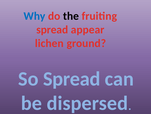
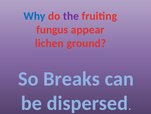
the colour: black -> purple
spread at (52, 29): spread -> fungus
So Spread: Spread -> Breaks
